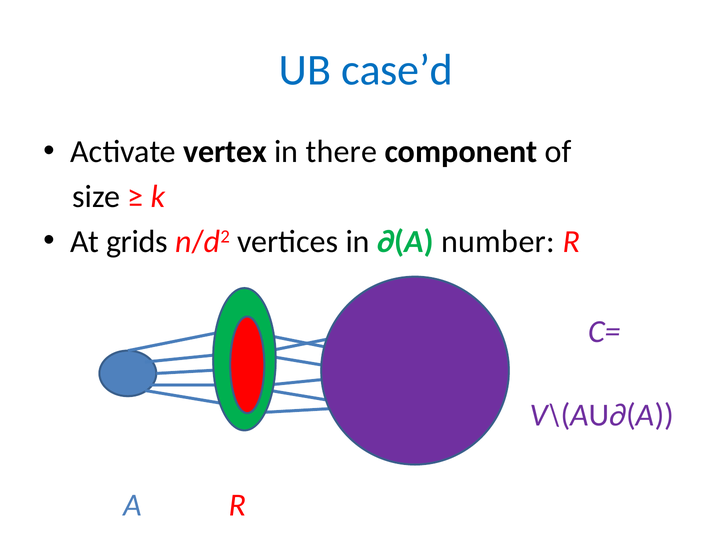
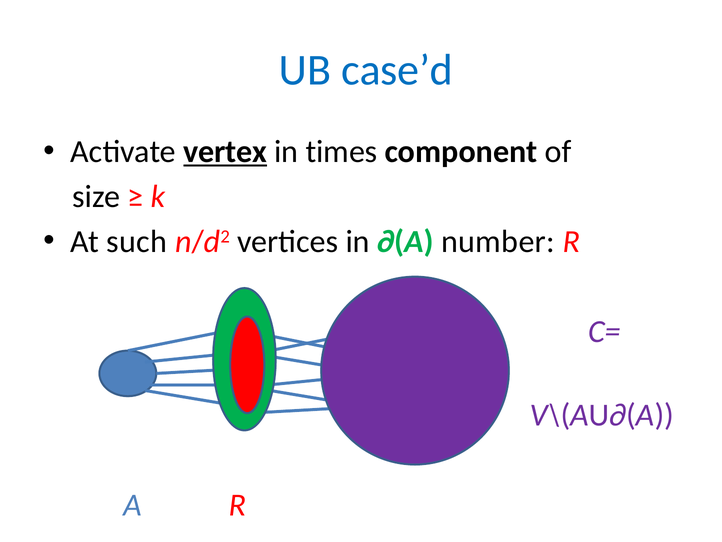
vertex underline: none -> present
there: there -> times
grids: grids -> such
